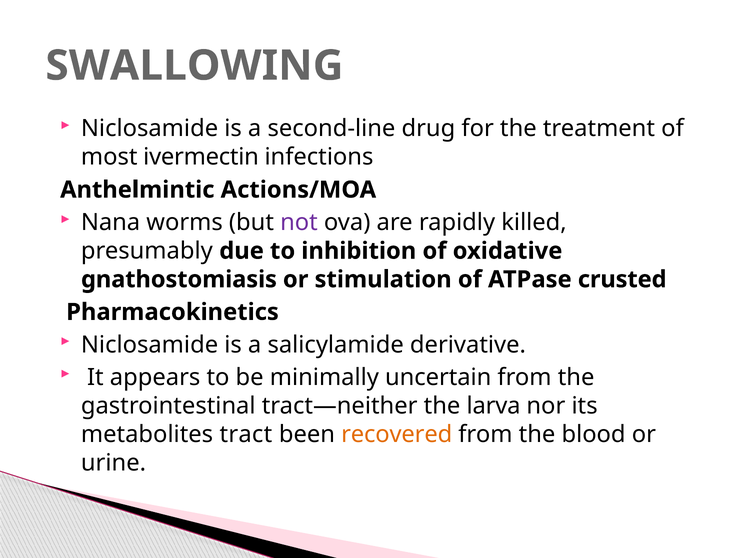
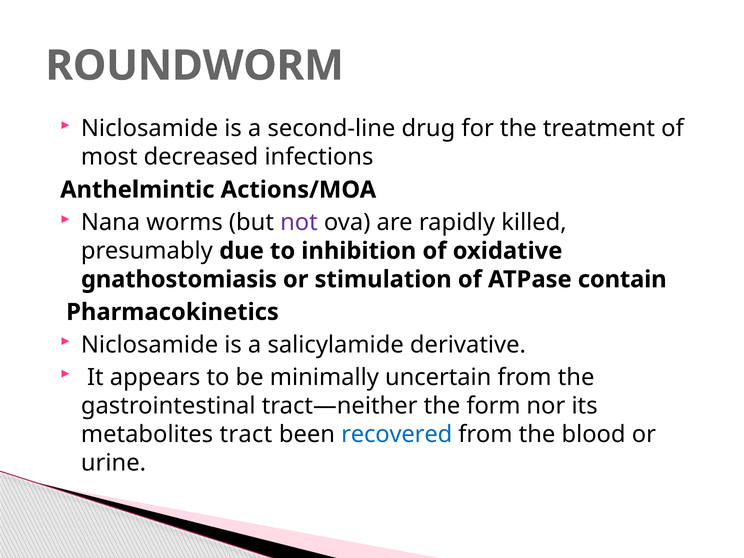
SWALLOWING: SWALLOWING -> ROUNDWORM
ivermectin: ivermectin -> decreased
crusted: crusted -> contain
larva: larva -> form
recovered colour: orange -> blue
